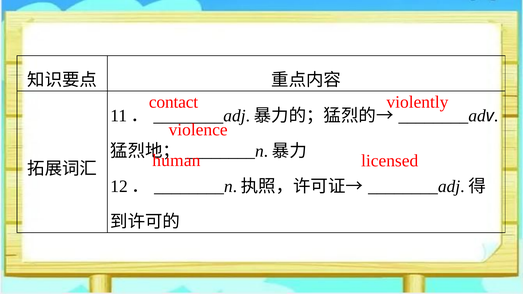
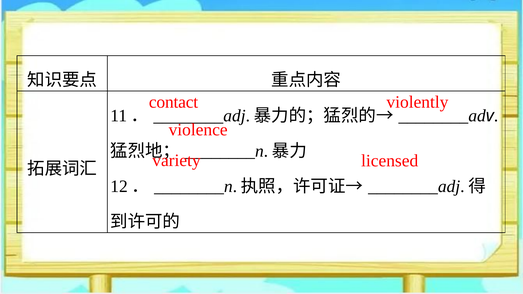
human: human -> variety
